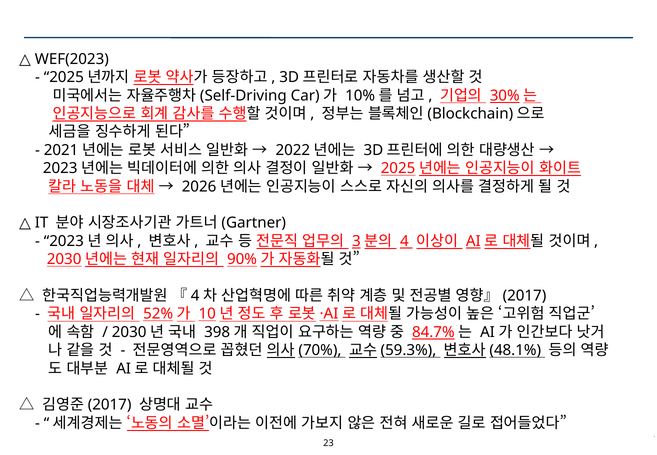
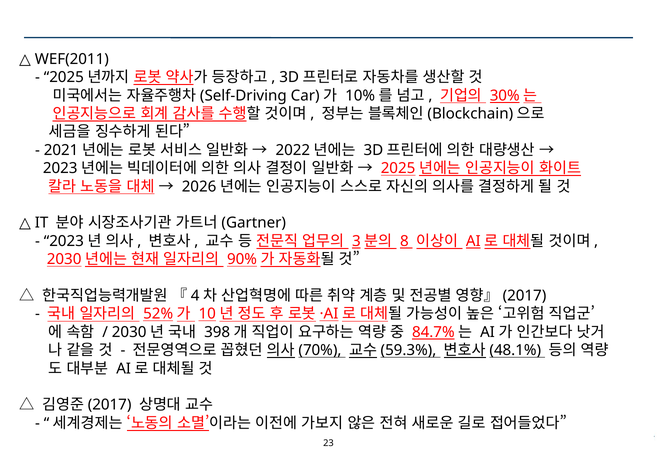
WEF(2023: WEF(2023 -> WEF(2011
4: 4 -> 8
